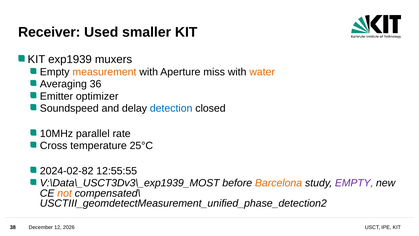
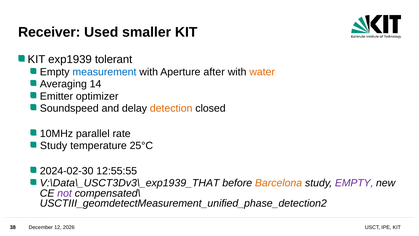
muxers: muxers -> tolerant
measurement colour: orange -> blue
miss: miss -> after
36: 36 -> 14
detection colour: blue -> orange
Cross at (54, 146): Cross -> Study
2024-02-82: 2024-02-82 -> 2024-02-30
V:\Data\_USCT3Dv3\_exp1939_MOST: V:\Data\_USCT3Dv3\_exp1939_MOST -> V:\Data\_USCT3Dv3\_exp1939_THAT
not colour: orange -> purple
